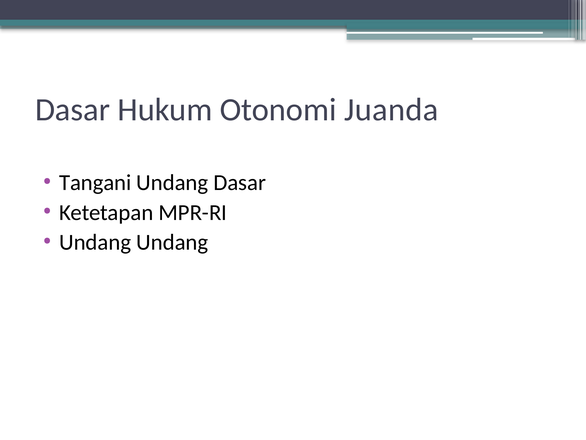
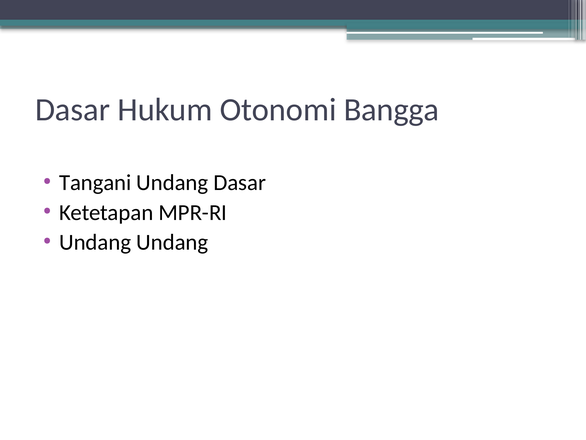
Juanda: Juanda -> Bangga
